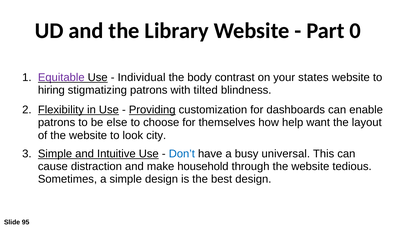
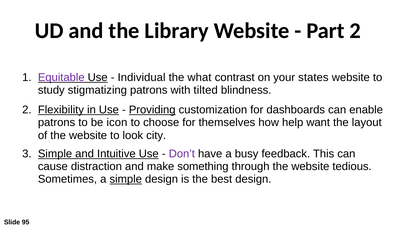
Part 0: 0 -> 2
body: body -> what
hiring: hiring -> study
else: else -> icon
Don’t colour: blue -> purple
universal: universal -> feedback
household: household -> something
simple at (126, 179) underline: none -> present
